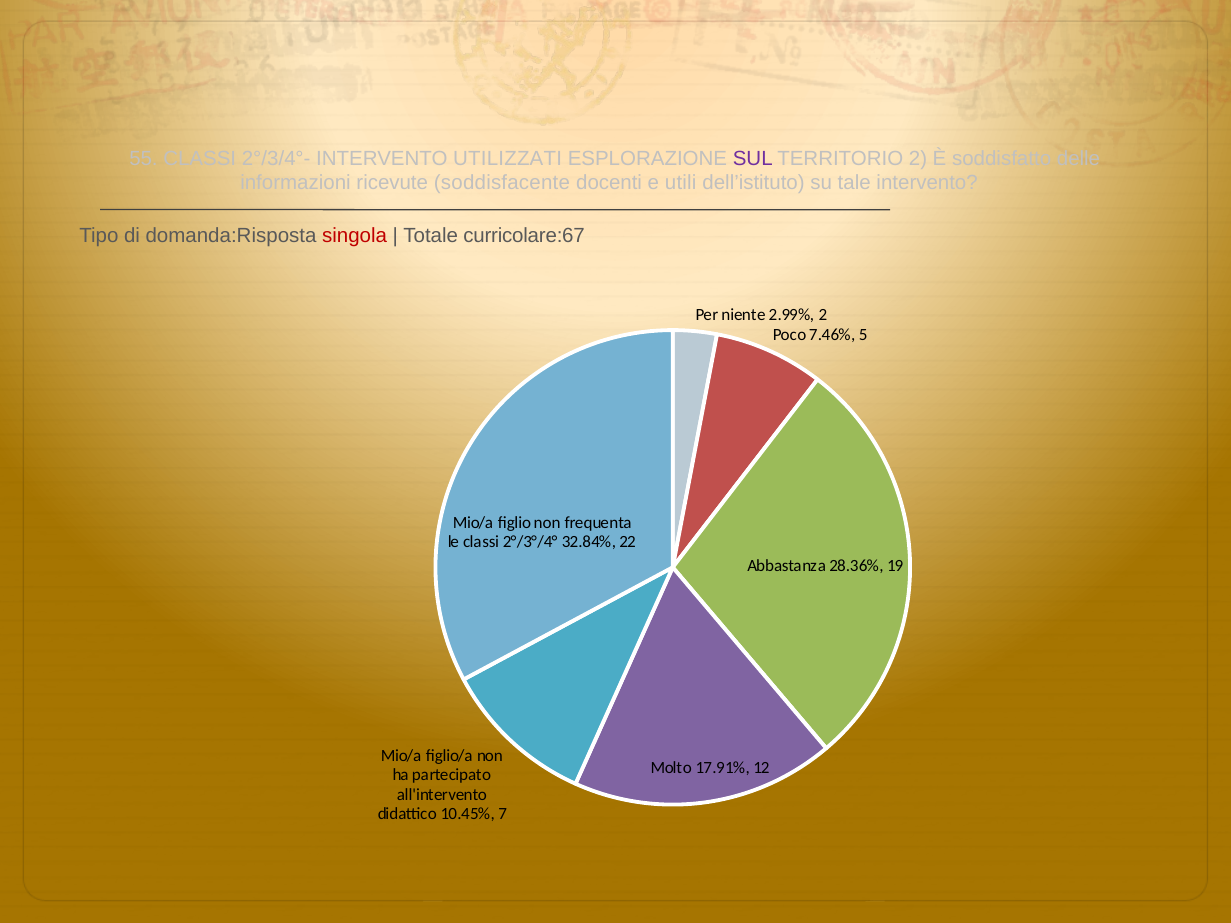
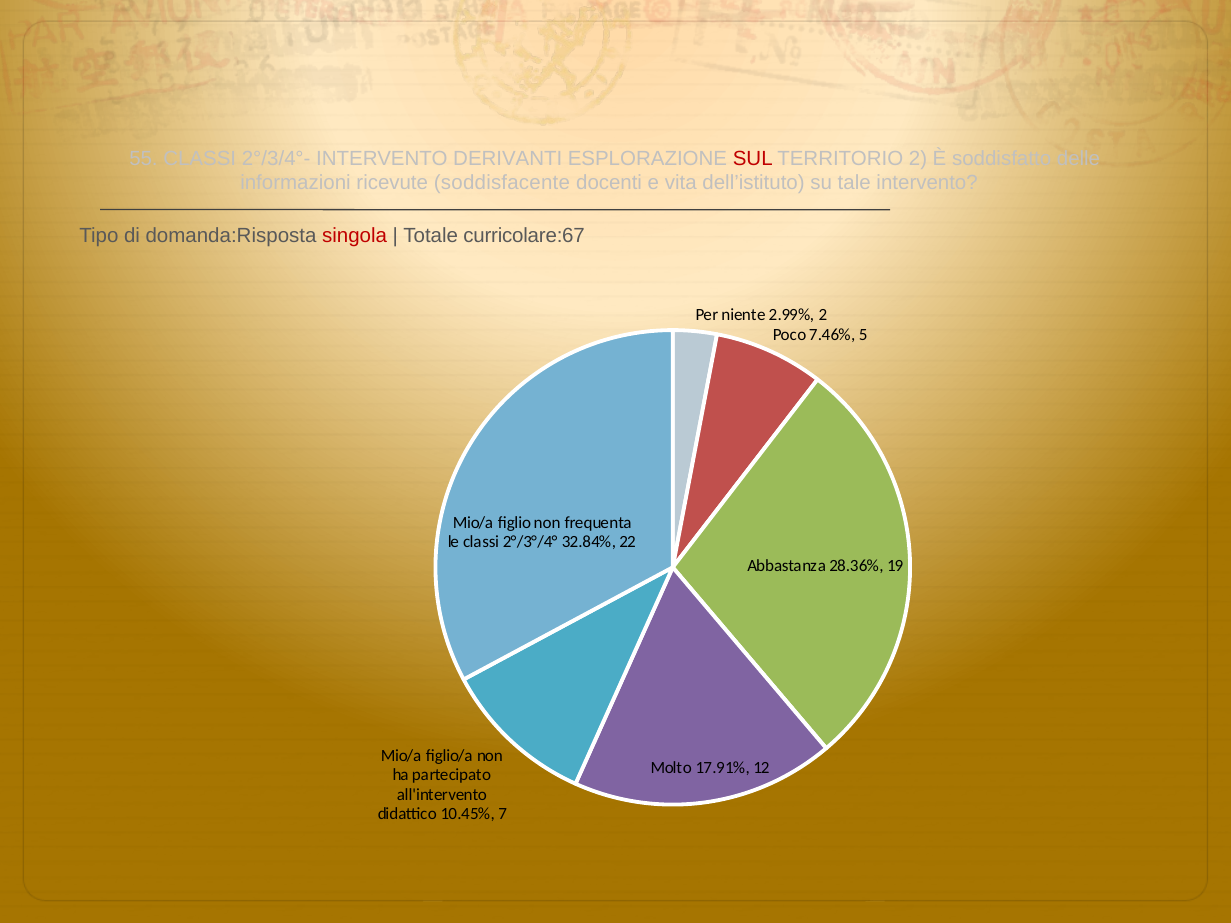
UTILIZZATI: UTILIZZATI -> DERIVANTI
SUL colour: purple -> red
utili: utili -> vita
